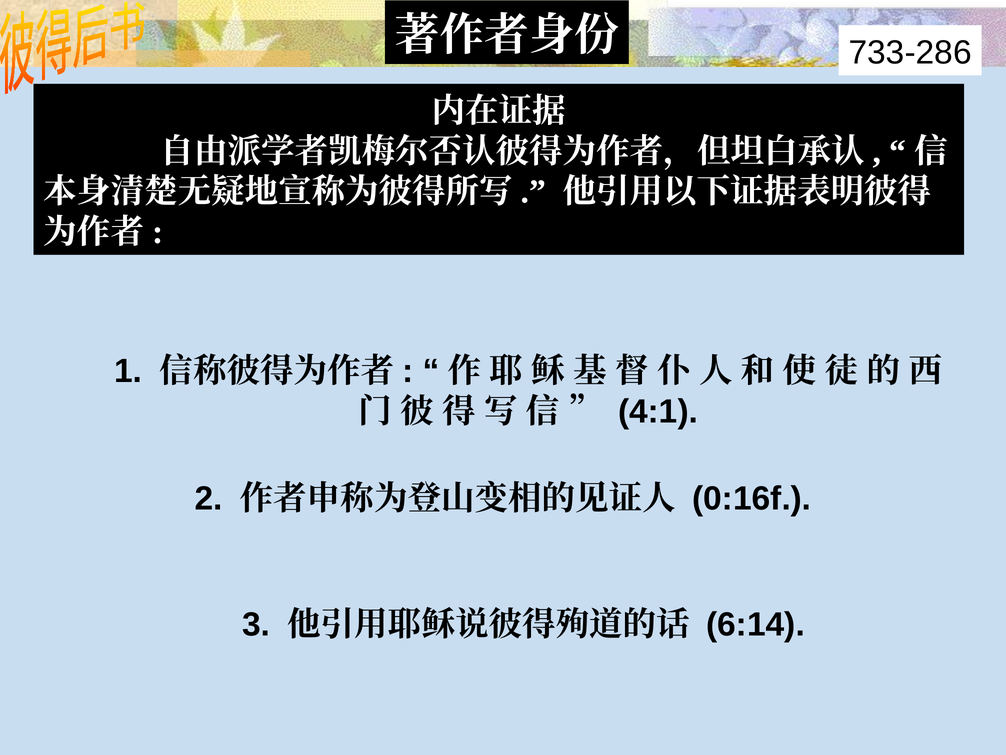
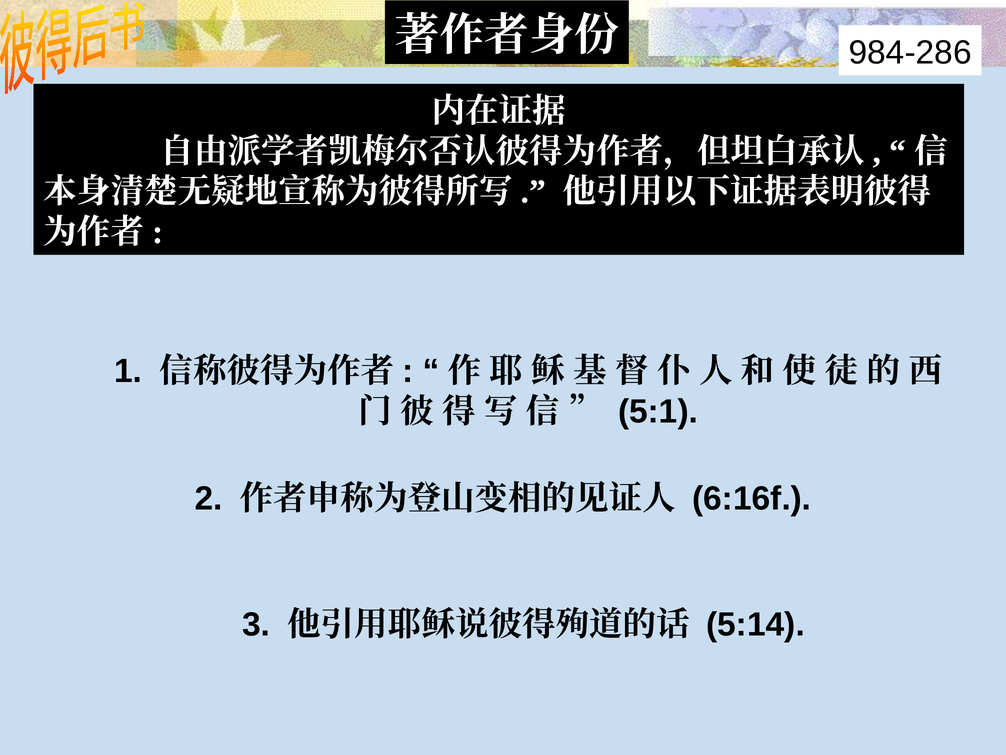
733-286: 733-286 -> 984-286
4:1: 4:1 -> 5:1
0:16f: 0:16f -> 6:16f
6:14: 6:14 -> 5:14
